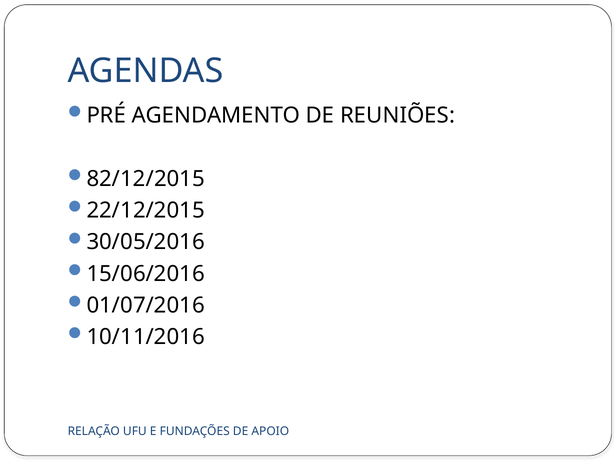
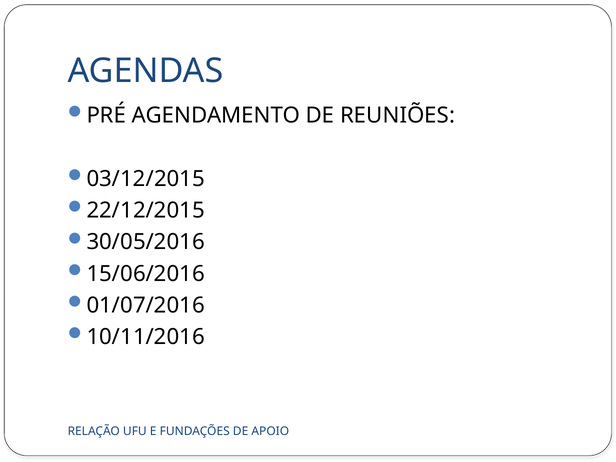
82/12/2015: 82/12/2015 -> 03/12/2015
